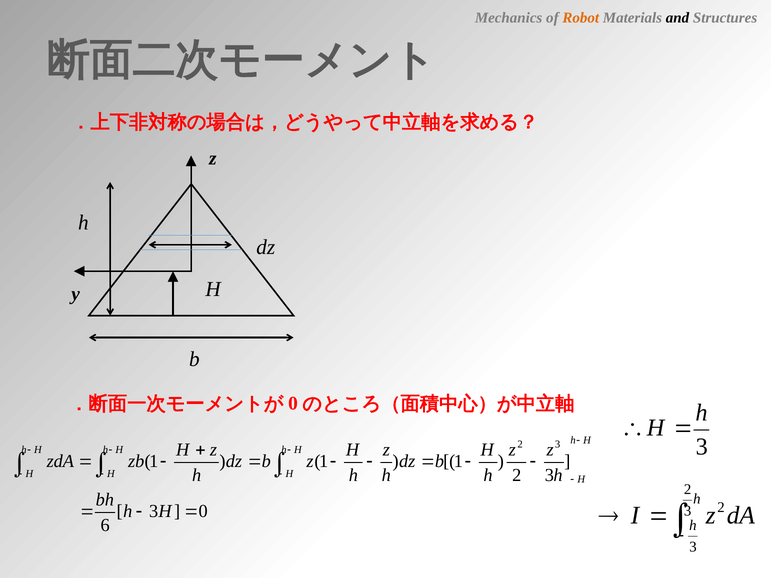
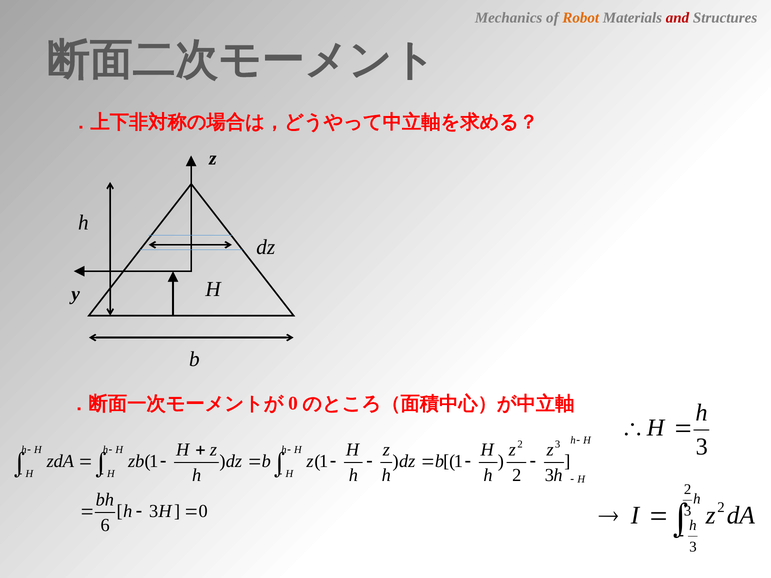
and colour: black -> red
